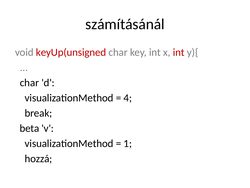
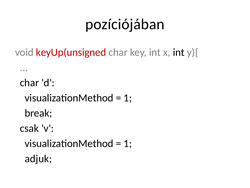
számításánál: számításánál -> pozíciójában
int at (179, 52) colour: red -> black
4 at (128, 98): 4 -> 1
beta: beta -> csak
hozzá: hozzá -> adjuk
